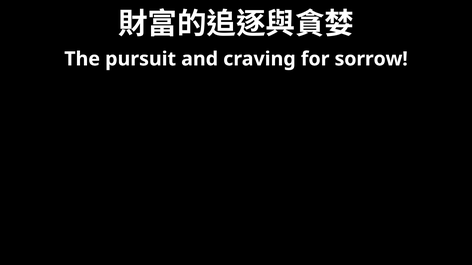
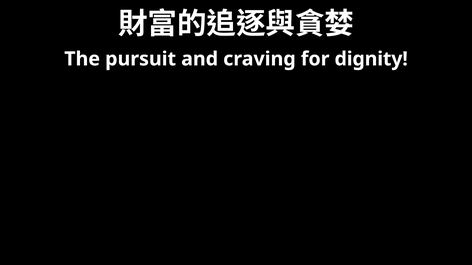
sorrow: sorrow -> dignity
